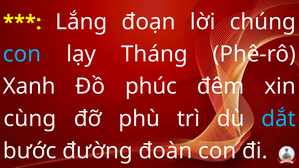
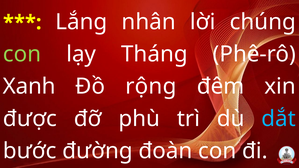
đoạn: đoạn -> nhân
con at (22, 54) colour: light blue -> light green
phúc: phúc -> rộng
cùng: cùng -> được
